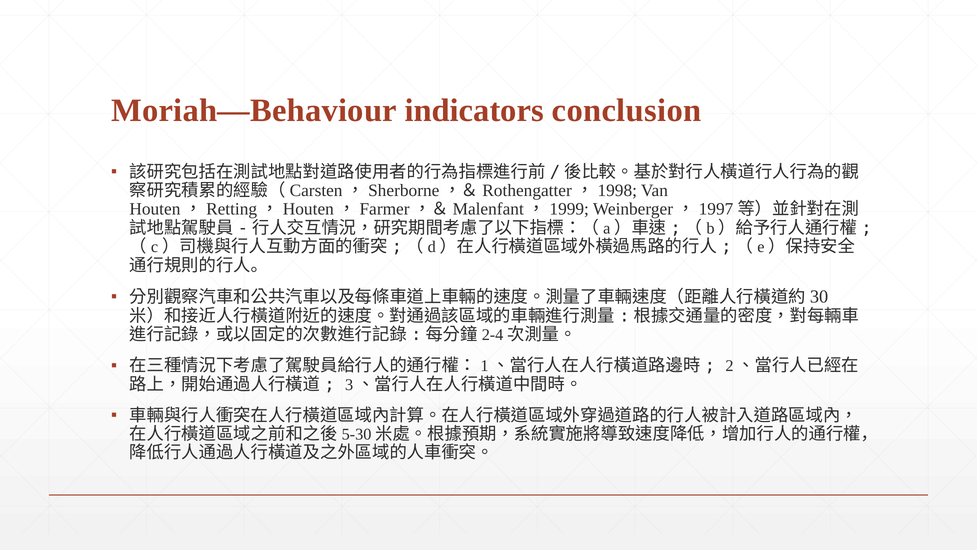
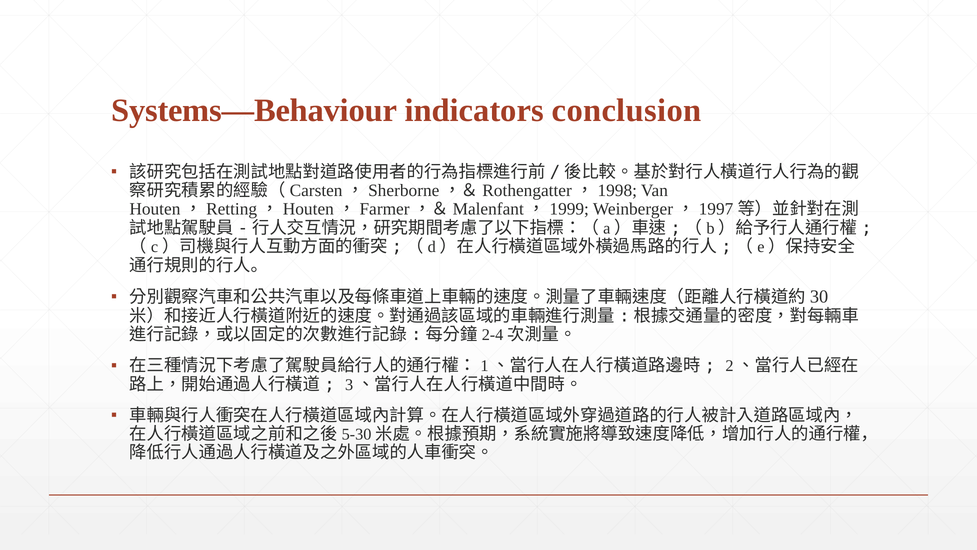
Moriah—Behaviour: Moriah—Behaviour -> Systems—Behaviour
